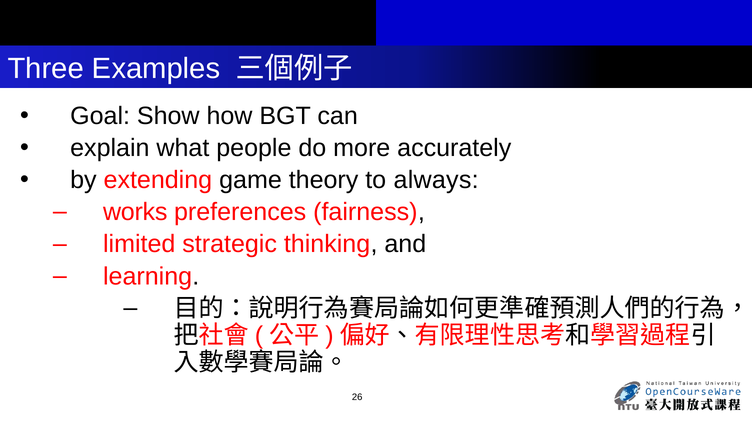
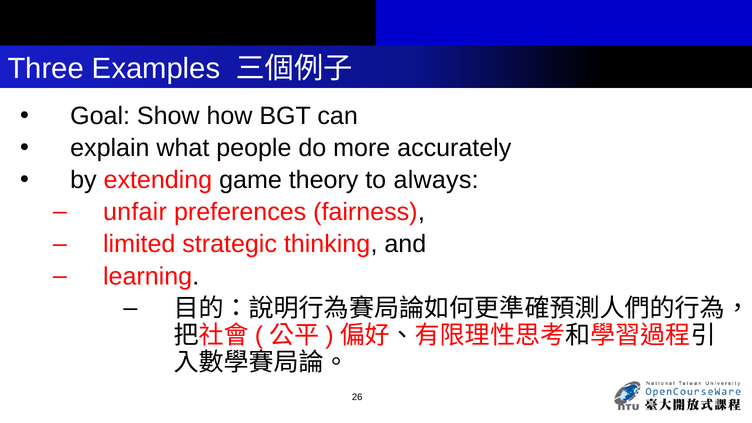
works: works -> unfair
